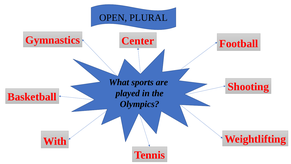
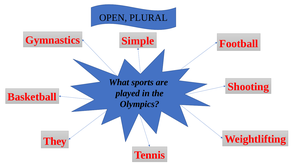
Center: Center -> Simple
With: With -> They
